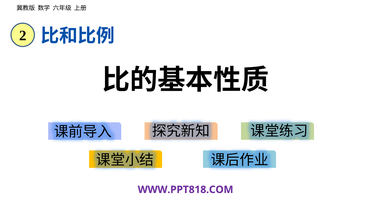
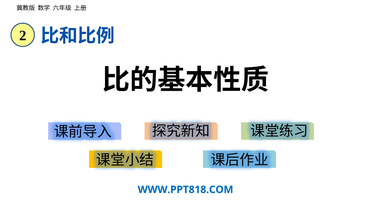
WWW.PPT818.COM colour: purple -> blue
